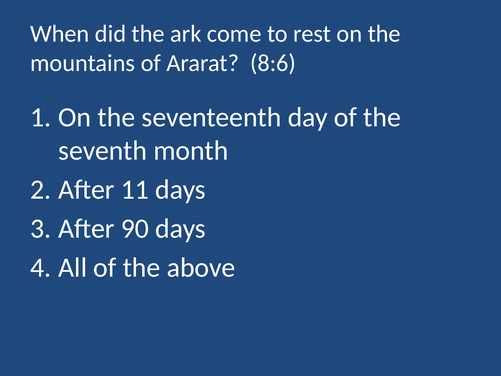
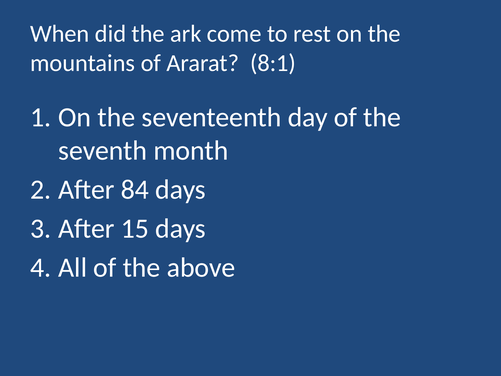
8:6: 8:6 -> 8:1
11: 11 -> 84
90: 90 -> 15
